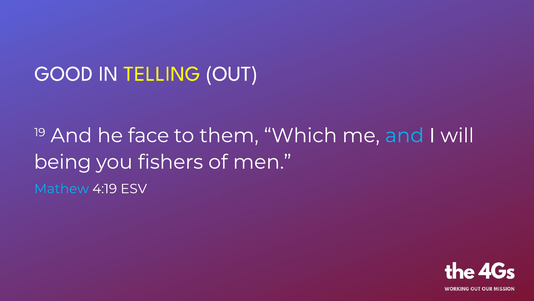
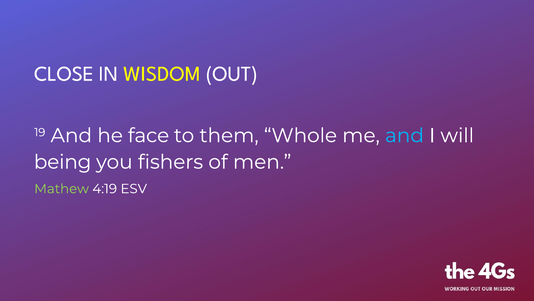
GOOD: GOOD -> CLOSE
TELLING: TELLING -> WISDOM
Which: Which -> Whole
Mathew colour: light blue -> light green
